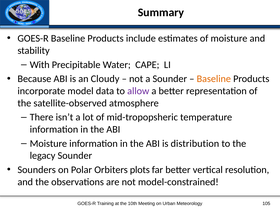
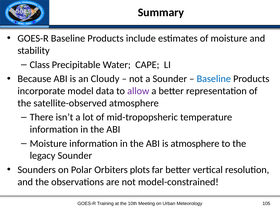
With: With -> Class
Baseline at (214, 79) colour: orange -> blue
is distribution: distribution -> atmosphere
